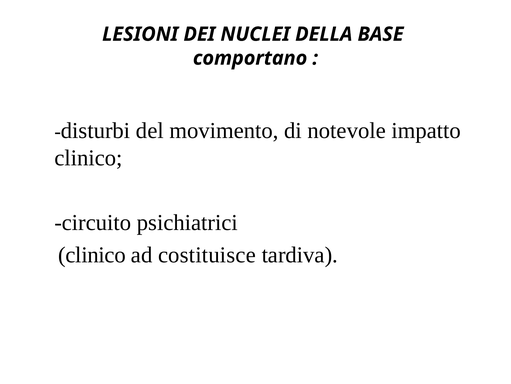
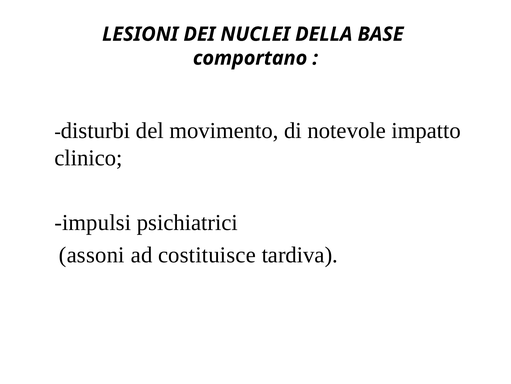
circuito: circuito -> impulsi
clinico at (92, 254): clinico -> assoni
